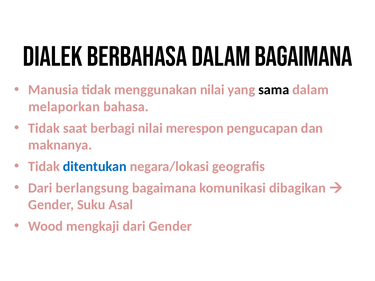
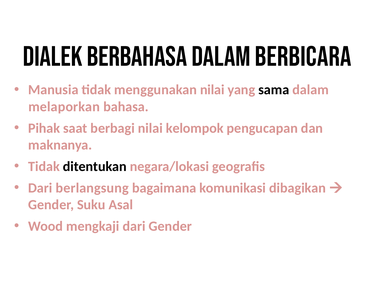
dalam bagaimana: bagaimana -> berbicara
Tidak at (44, 128): Tidak -> Pihak
merespon: merespon -> kelompok
ditentukan colour: blue -> black
